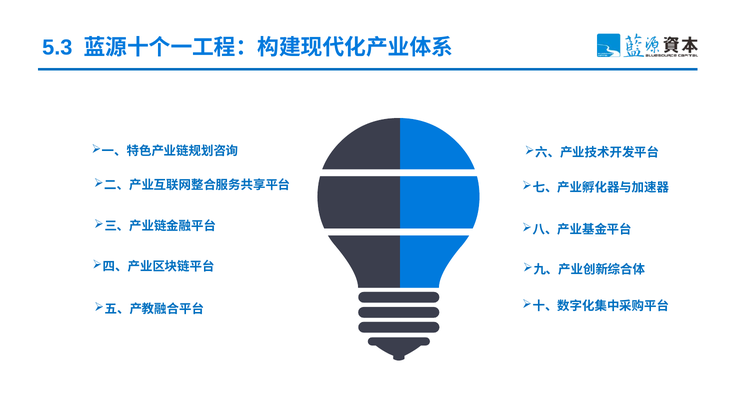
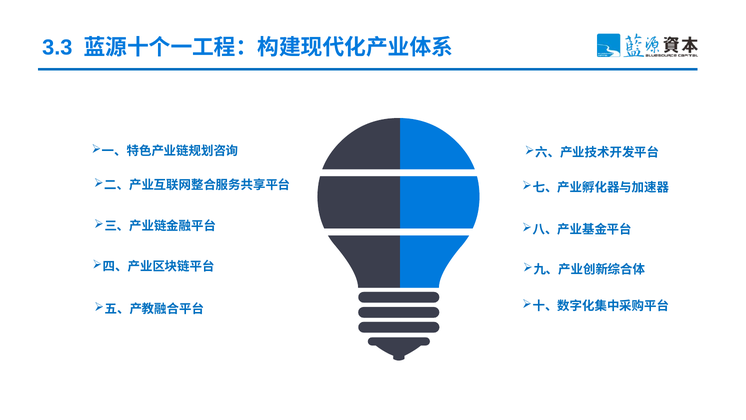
5.3: 5.3 -> 3.3
